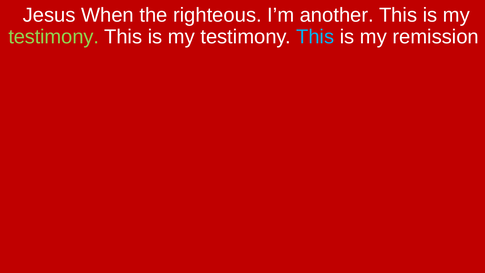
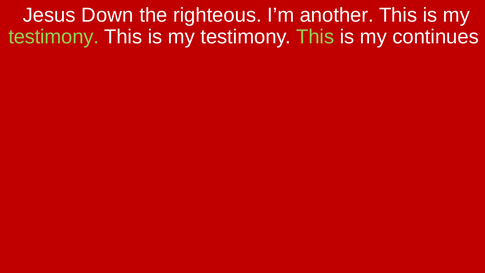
When: When -> Down
This at (315, 37) colour: light blue -> light green
remission: remission -> continues
